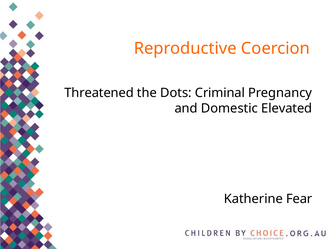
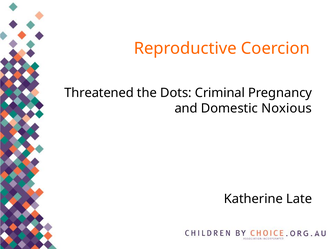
Elevated: Elevated -> Noxious
Fear: Fear -> Late
